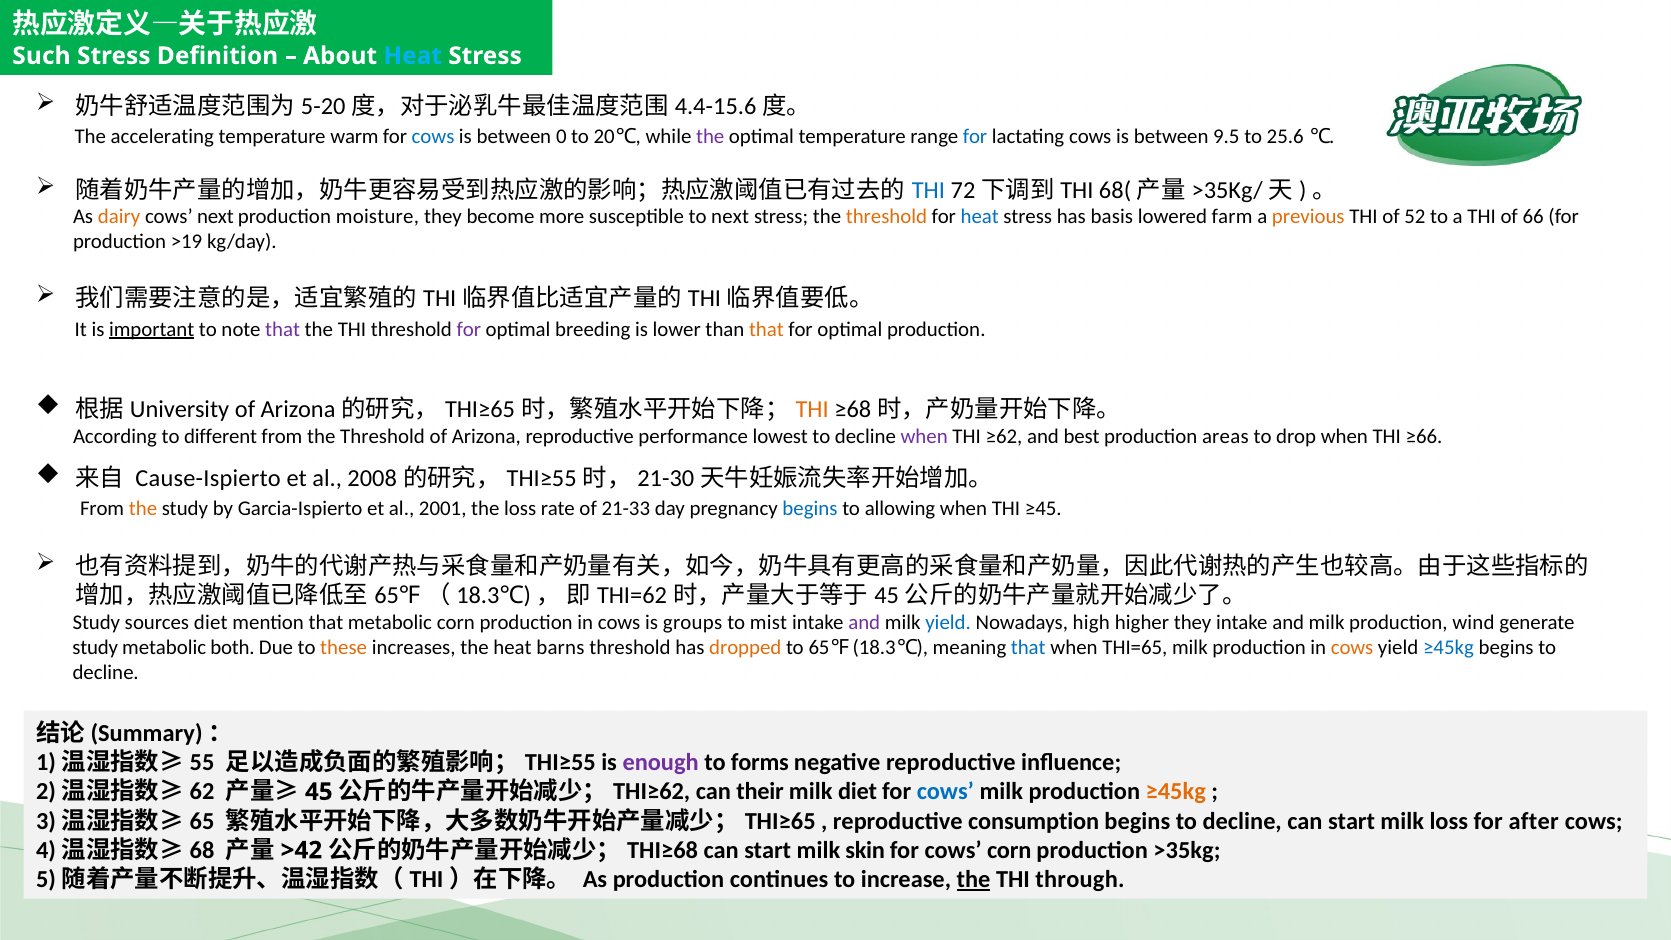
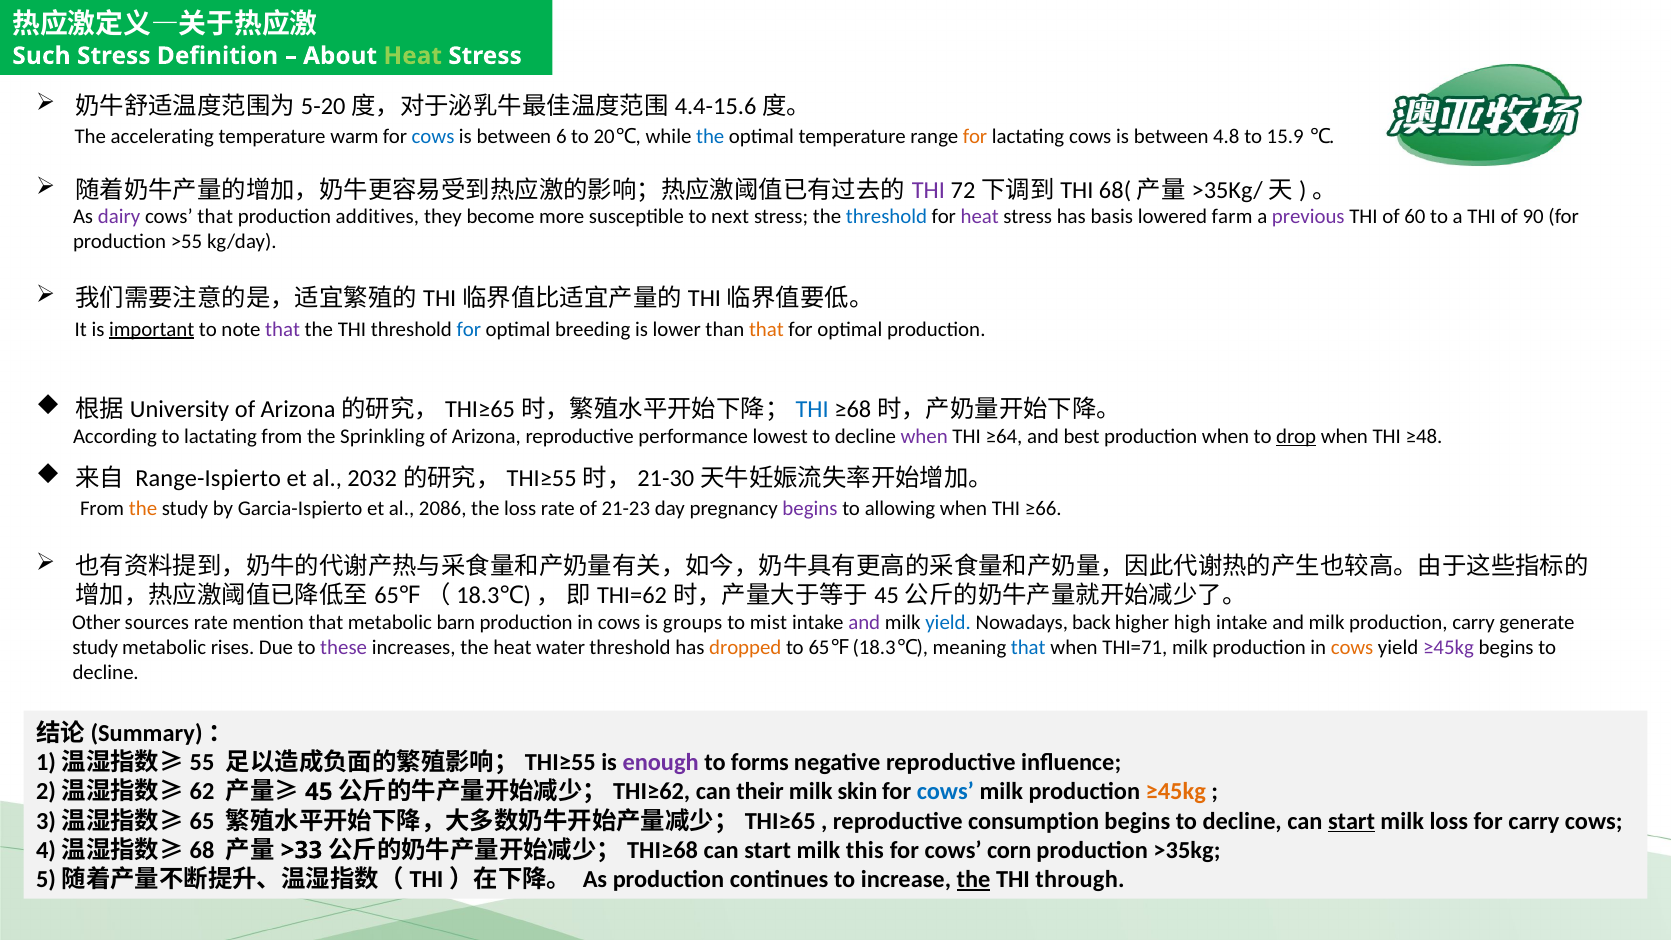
Heat at (413, 56) colour: light blue -> light green
0: 0 -> 6
the at (710, 137) colour: purple -> blue
for at (975, 137) colour: blue -> orange
9.5: 9.5 -> 4.8
25.6: 25.6 -> 15.9
THI at (928, 190) colour: blue -> purple
dairy colour: orange -> purple
cows next: next -> that
moisture: moisture -> additives
threshold at (886, 217) colour: orange -> blue
heat at (980, 217) colour: blue -> purple
previous colour: orange -> purple
52: 52 -> 60
66: 66 -> 90
>19: >19 -> >55
for at (469, 329) colour: purple -> blue
THI at (812, 409) colour: orange -> blue
to different: different -> lactating
from the Threshold: Threshold -> Sprinkling
≥62: ≥62 -> ≥64
production areas: areas -> when
drop underline: none -> present
≥66: ≥66 -> ≥48
Cause-Ispierto: Cause-Ispierto -> Range-Ispierto
2008: 2008 -> 2032
2001: 2001 -> 2086
21-33: 21-33 -> 21-23
begins at (810, 509) colour: blue -> purple
≥45: ≥45 -> ≥66
Study at (96, 622): Study -> Other
sources diet: diet -> rate
metabolic corn: corn -> barn
high: high -> back
higher they: they -> high
production wind: wind -> carry
both: both -> rises
these colour: orange -> purple
barns: barns -> water
THI=65: THI=65 -> THI=71
≥45kg at (1448, 647) colour: blue -> purple
milk diet: diet -> skin
start at (1351, 821) underline: none -> present
for after: after -> carry
>42: >42 -> >33
skin: skin -> this
